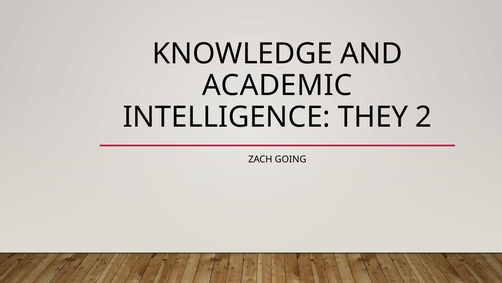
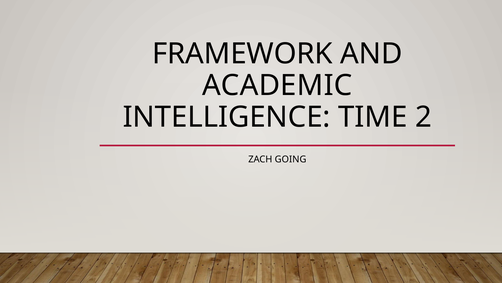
KNOWLEDGE: KNOWLEDGE -> FRAMEWORK
THEY: THEY -> TIME
